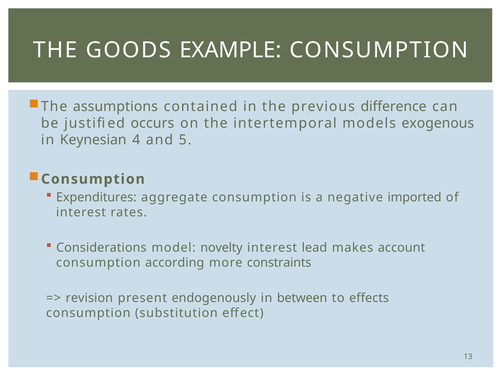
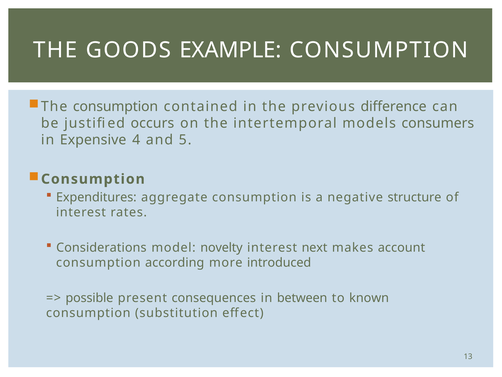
The assumptions: assumptions -> consumption
exogenous: exogenous -> consumers
Keynesian: Keynesian -> Expensive
imported: imported -> structure
lead: lead -> next
constraints: constraints -> introduced
revision: revision -> possible
endogenously: endogenously -> consequences
effects: effects -> known
